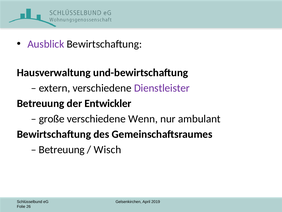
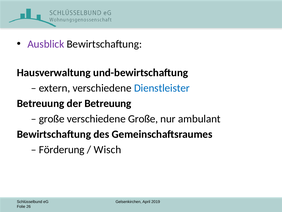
Dienstleister colour: purple -> blue
der Entwickler: Entwickler -> Betreuung
verschiedene Wenn: Wenn -> Große
Betreuung at (62, 149): Betreuung -> Förderung
